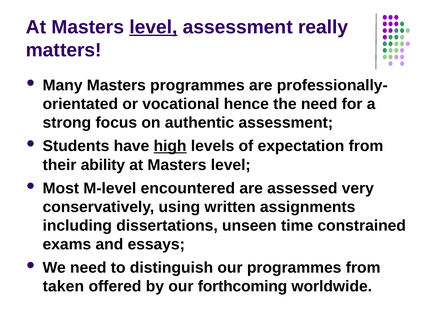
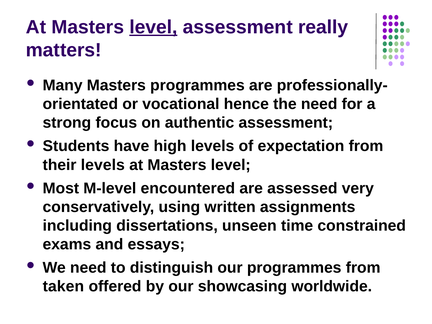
high underline: present -> none
their ability: ability -> levels
forthcoming: forthcoming -> showcasing
